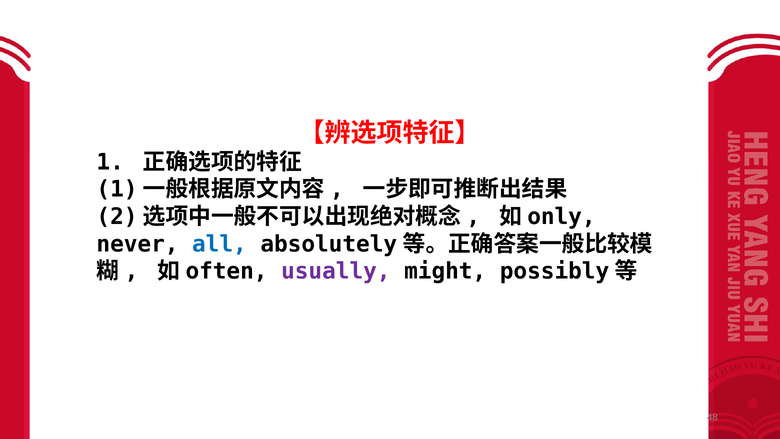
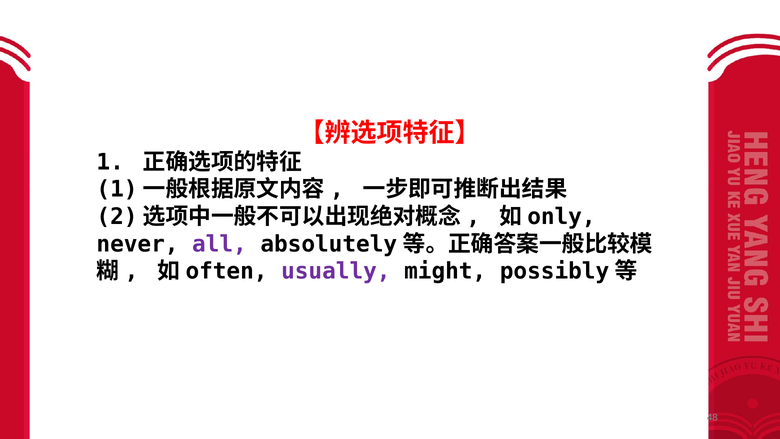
all colour: blue -> purple
